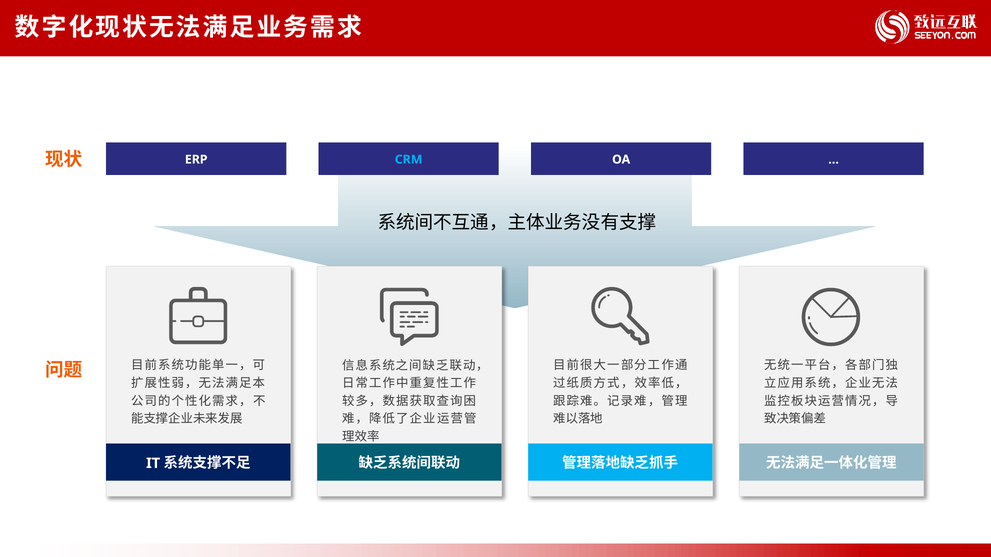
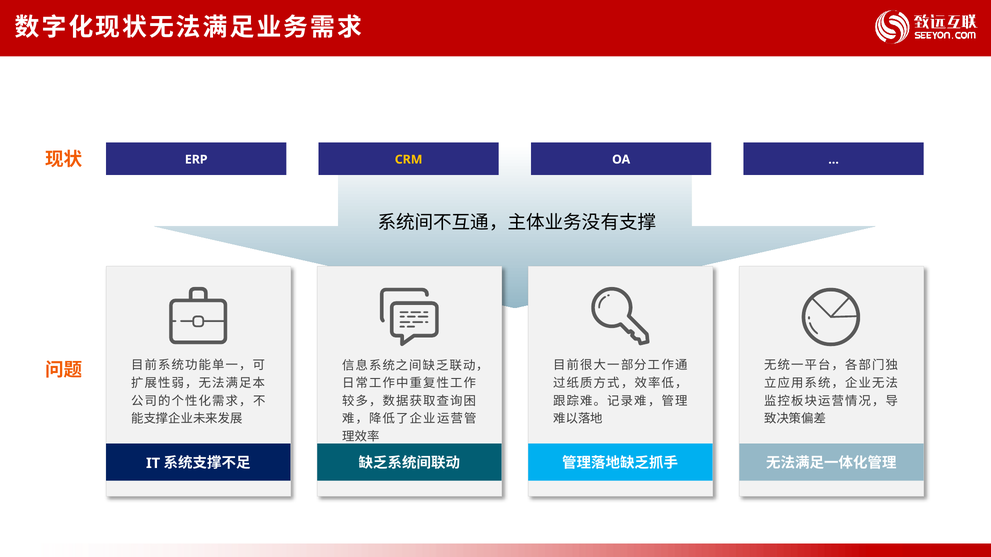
CRM colour: light blue -> yellow
